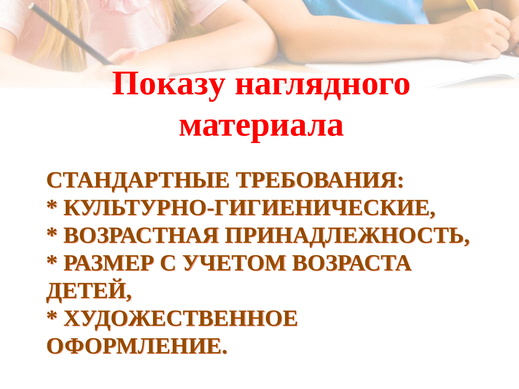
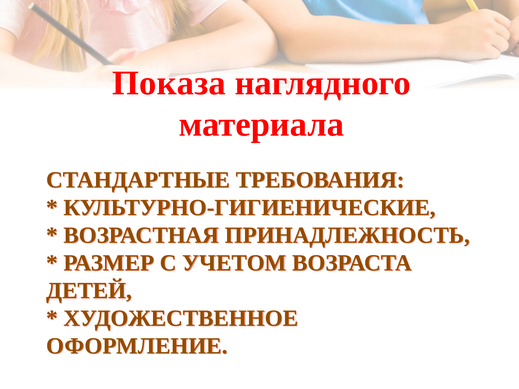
Показу: Показу -> Показа
